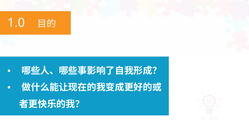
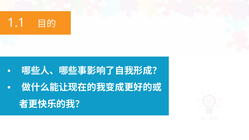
1.0: 1.0 -> 1.1
